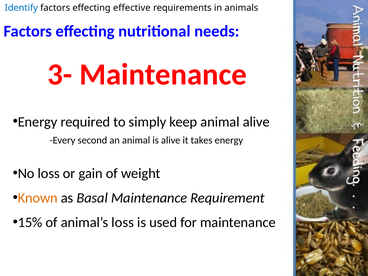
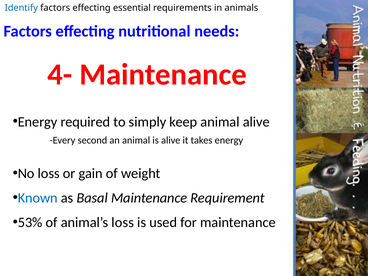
effective: effective -> essential
3-: 3- -> 4-
Known colour: orange -> blue
15%: 15% -> 53%
